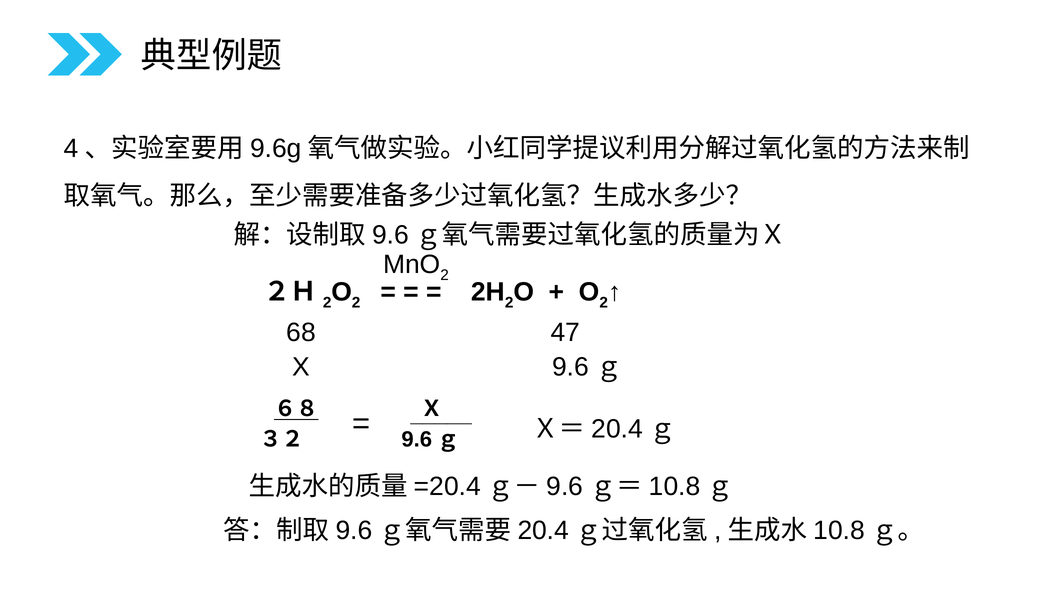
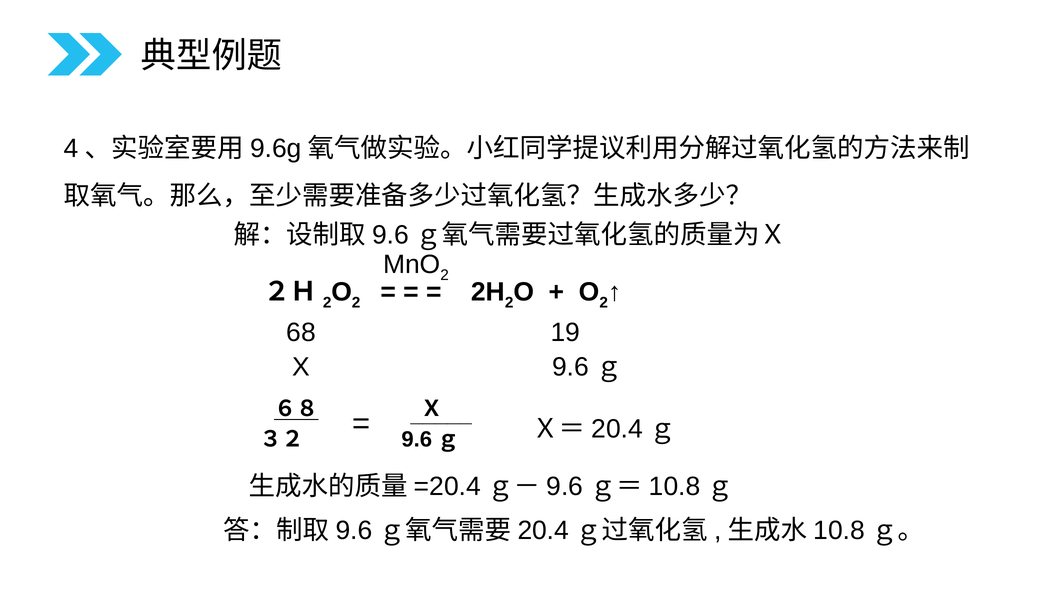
47: 47 -> 19
